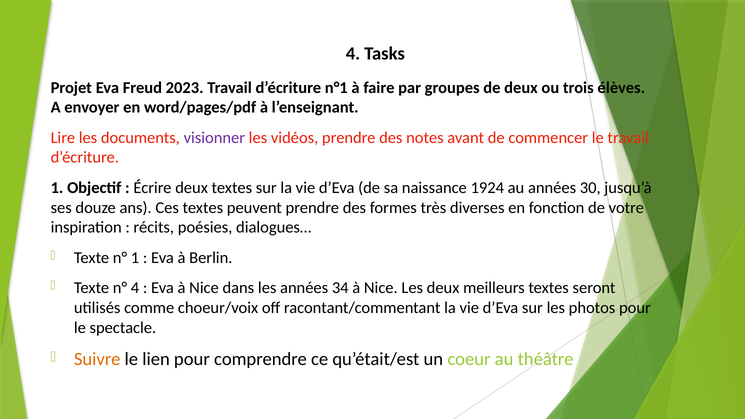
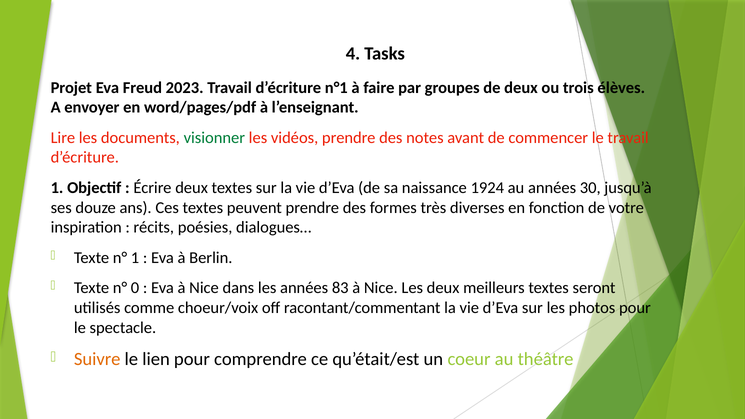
visionner colour: purple -> green
n° 4: 4 -> 0
34: 34 -> 83
